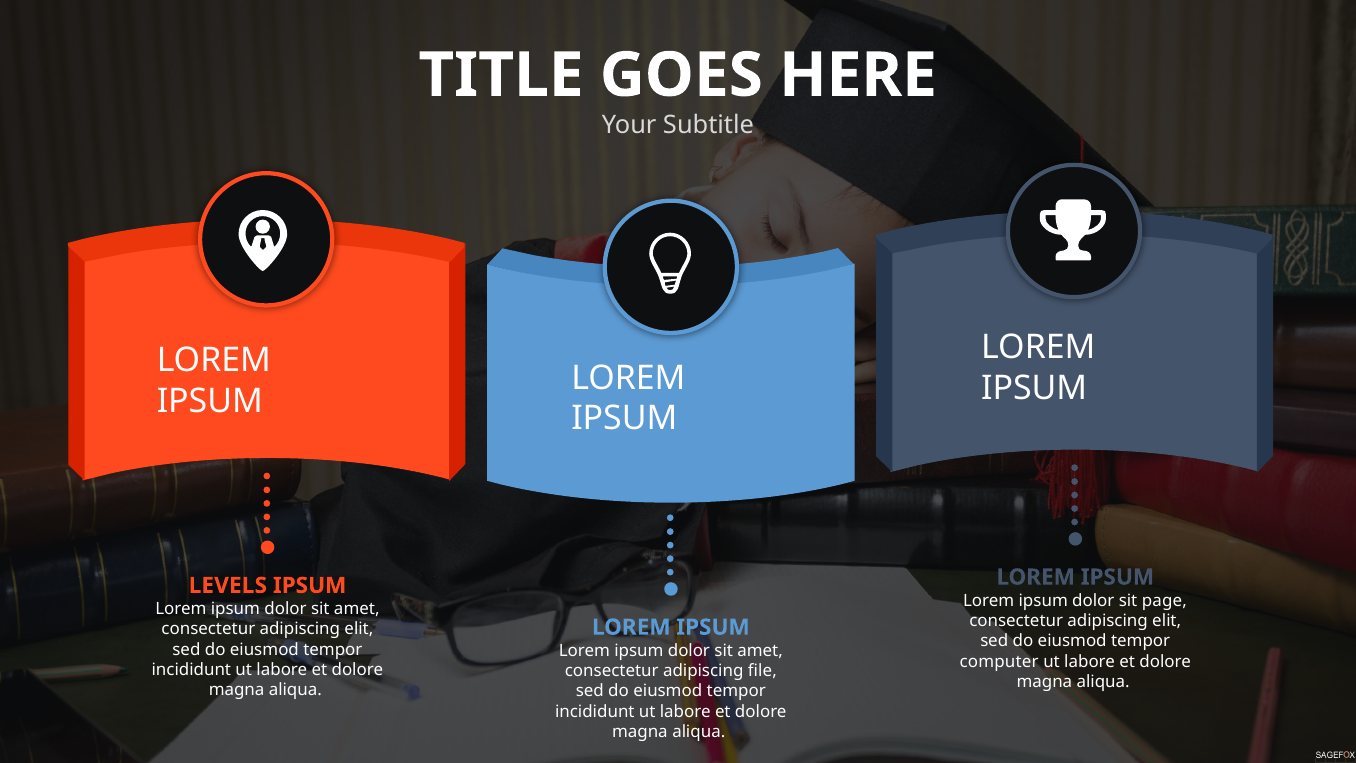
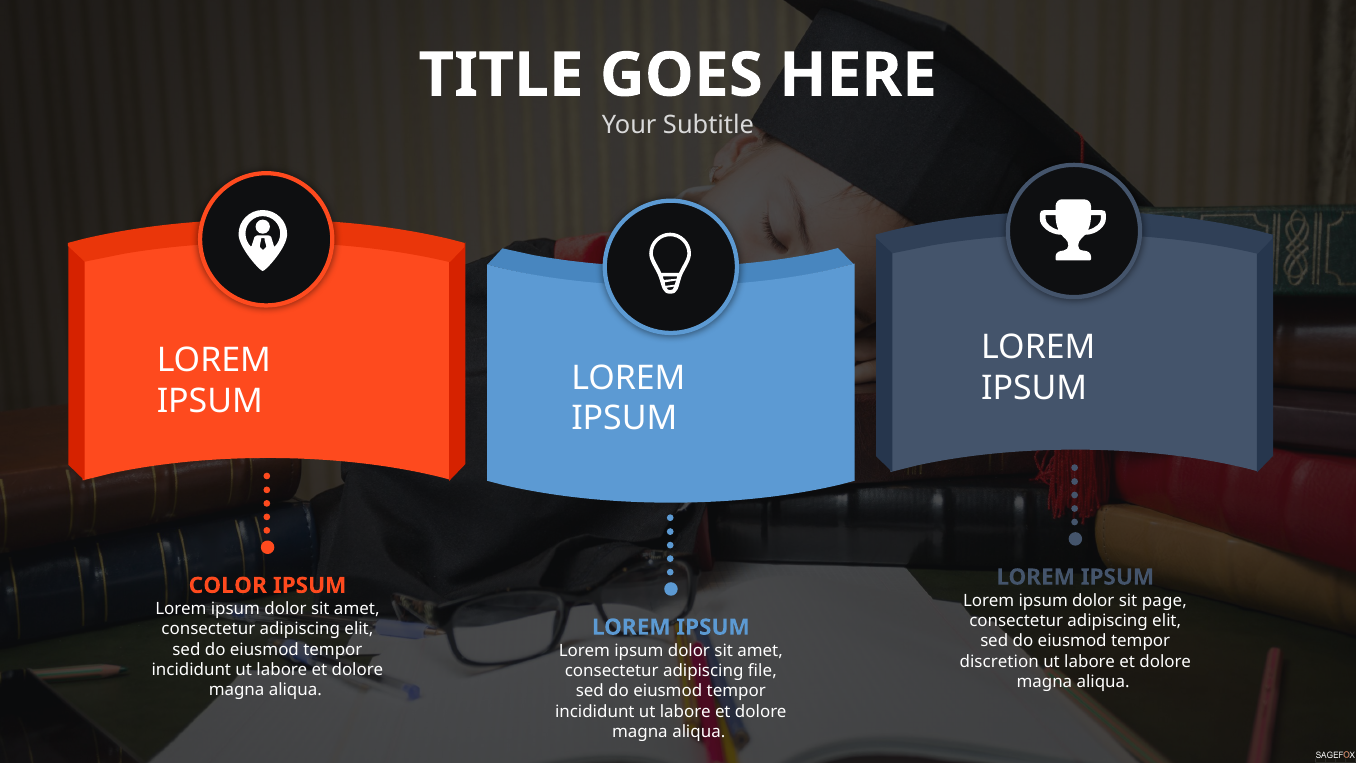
LEVELS: LEVELS -> COLOR
computer: computer -> discretion
